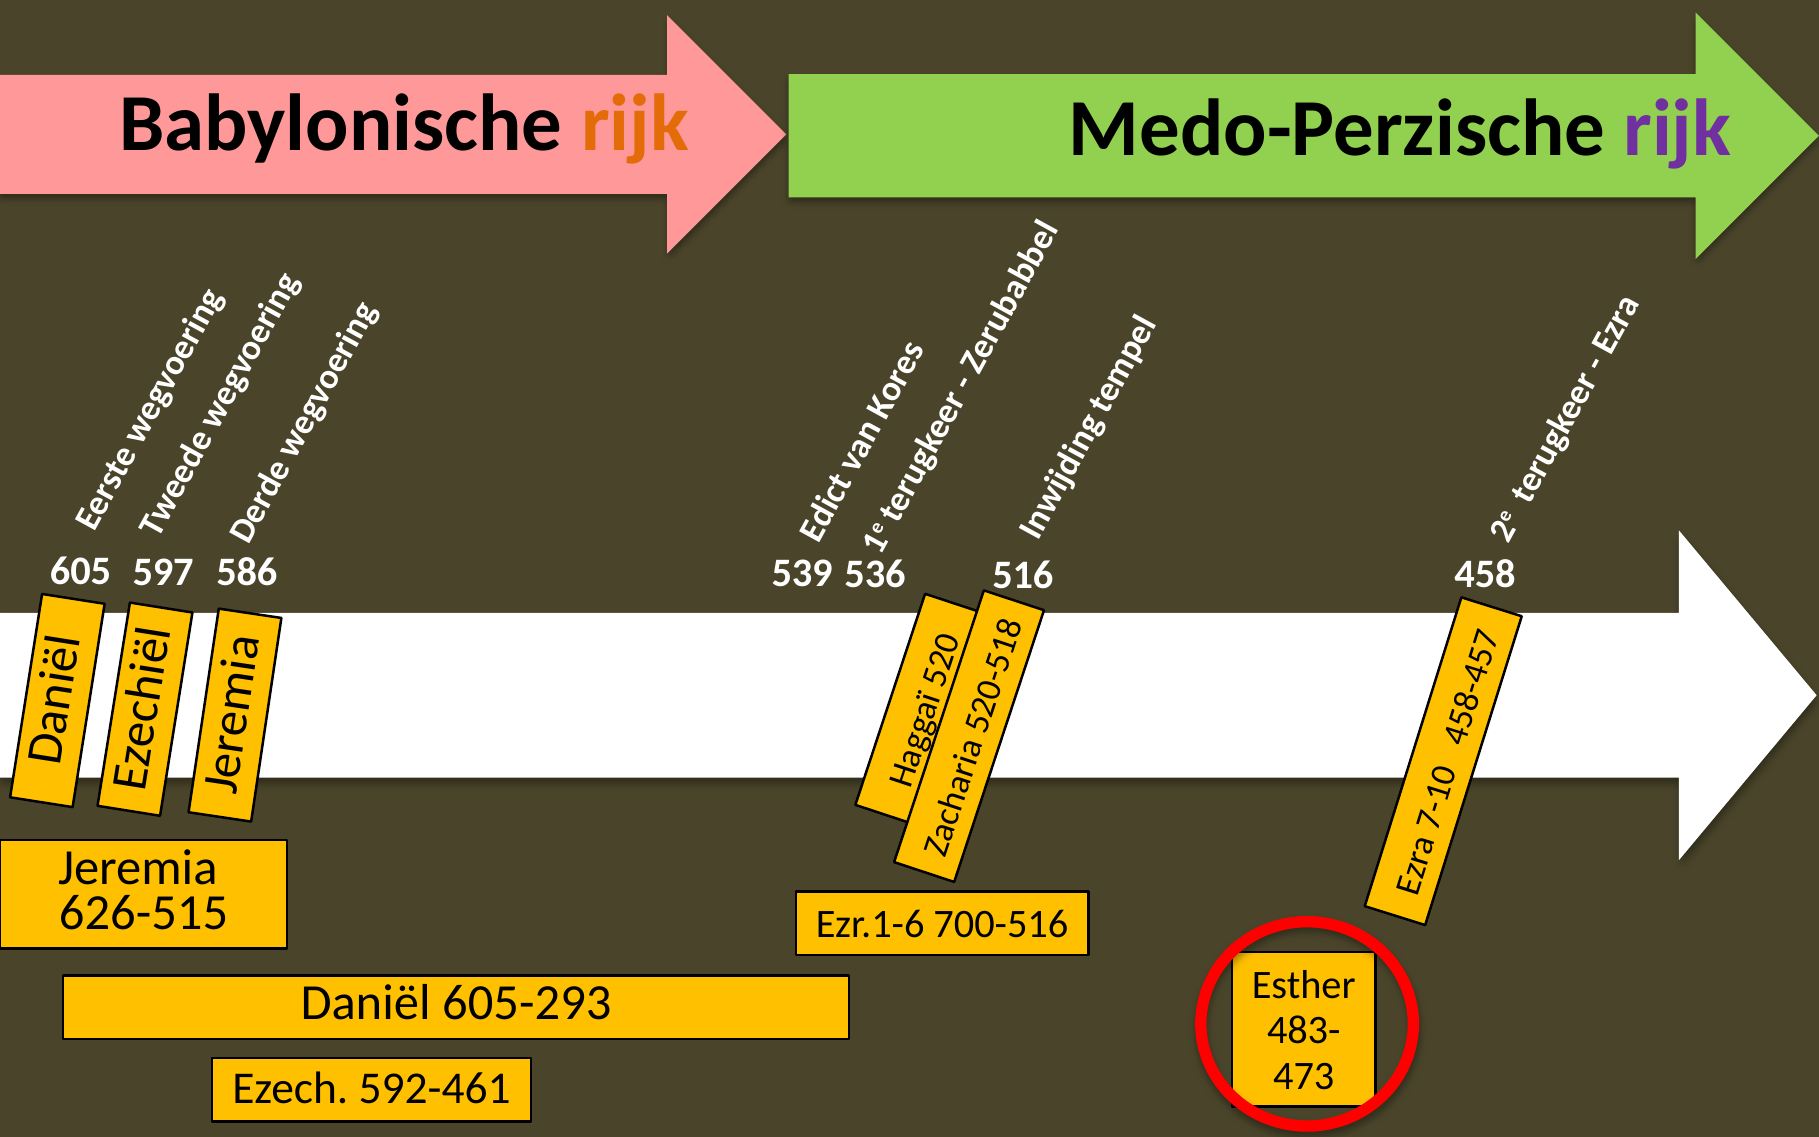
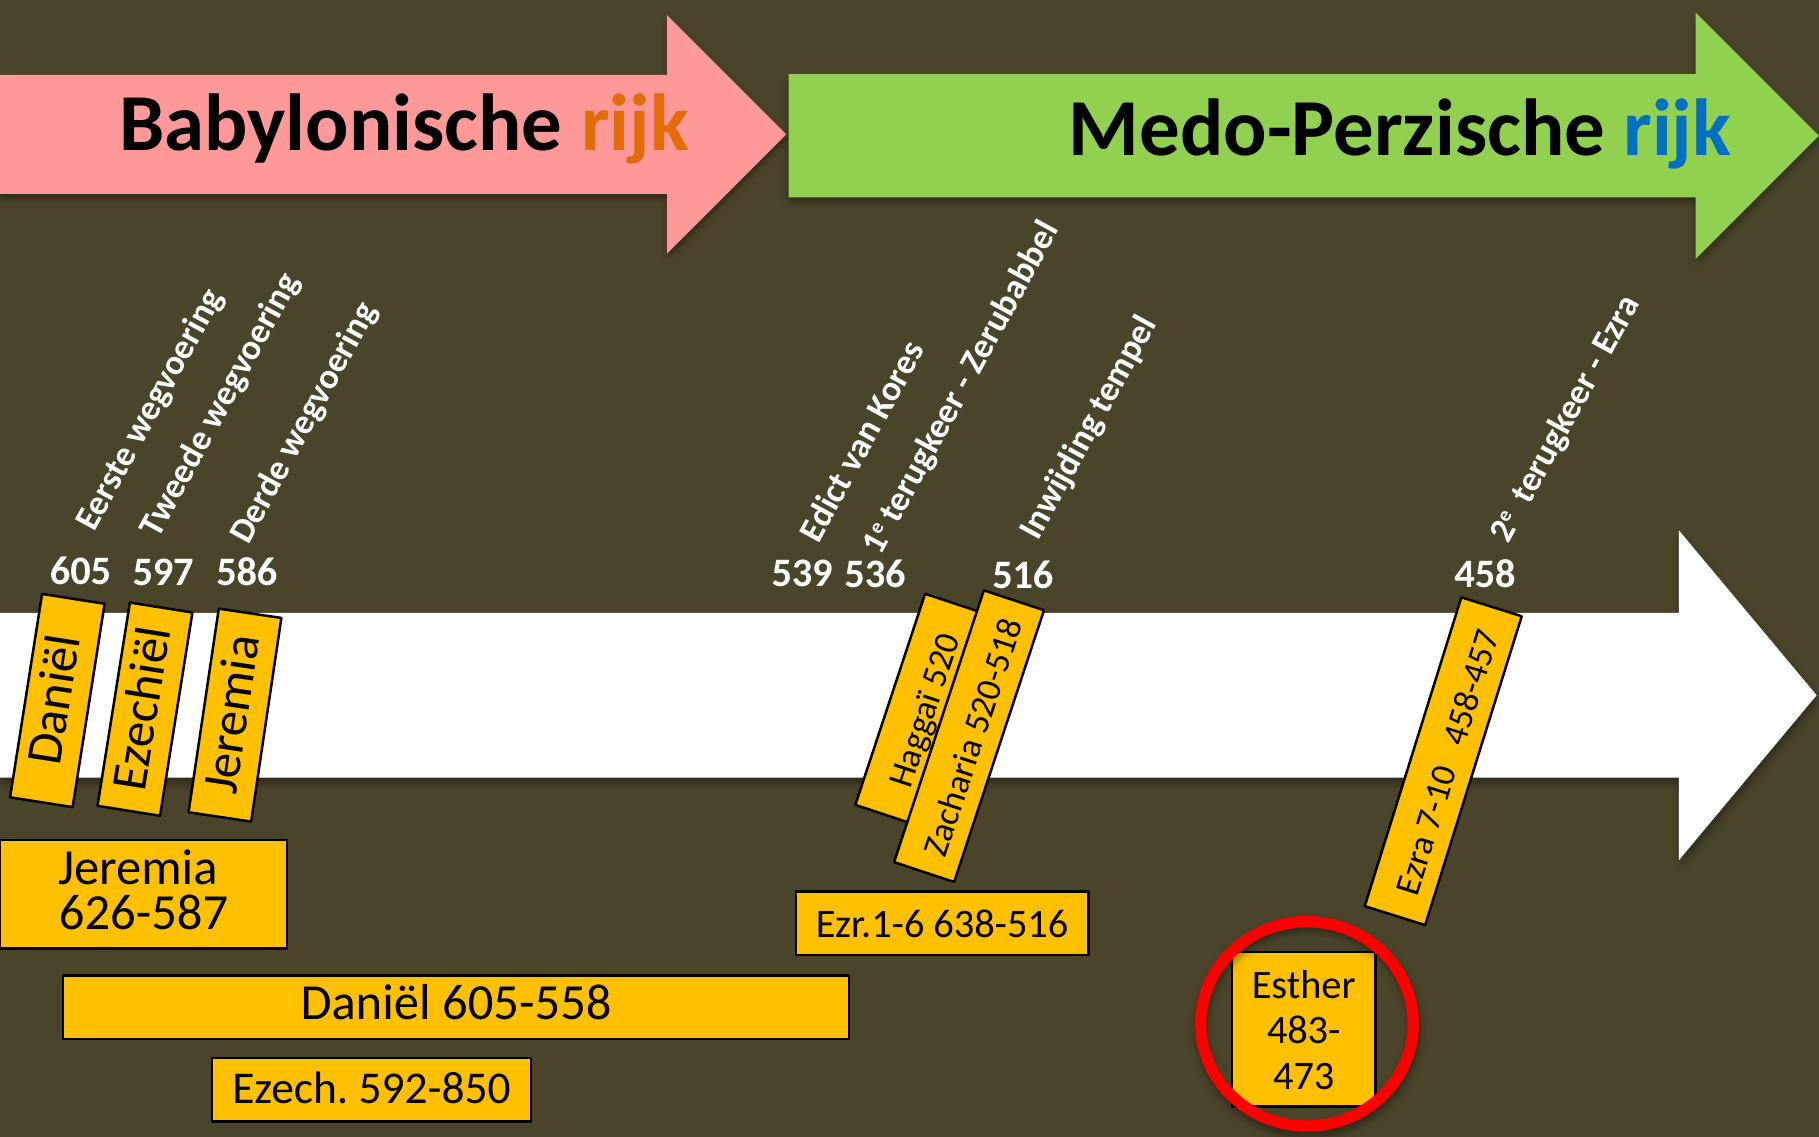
rijk at (1677, 129) colour: purple -> blue
626-515: 626-515 -> 626-587
700-516: 700-516 -> 638-516
605-293: 605-293 -> 605-558
592-461: 592-461 -> 592-850
